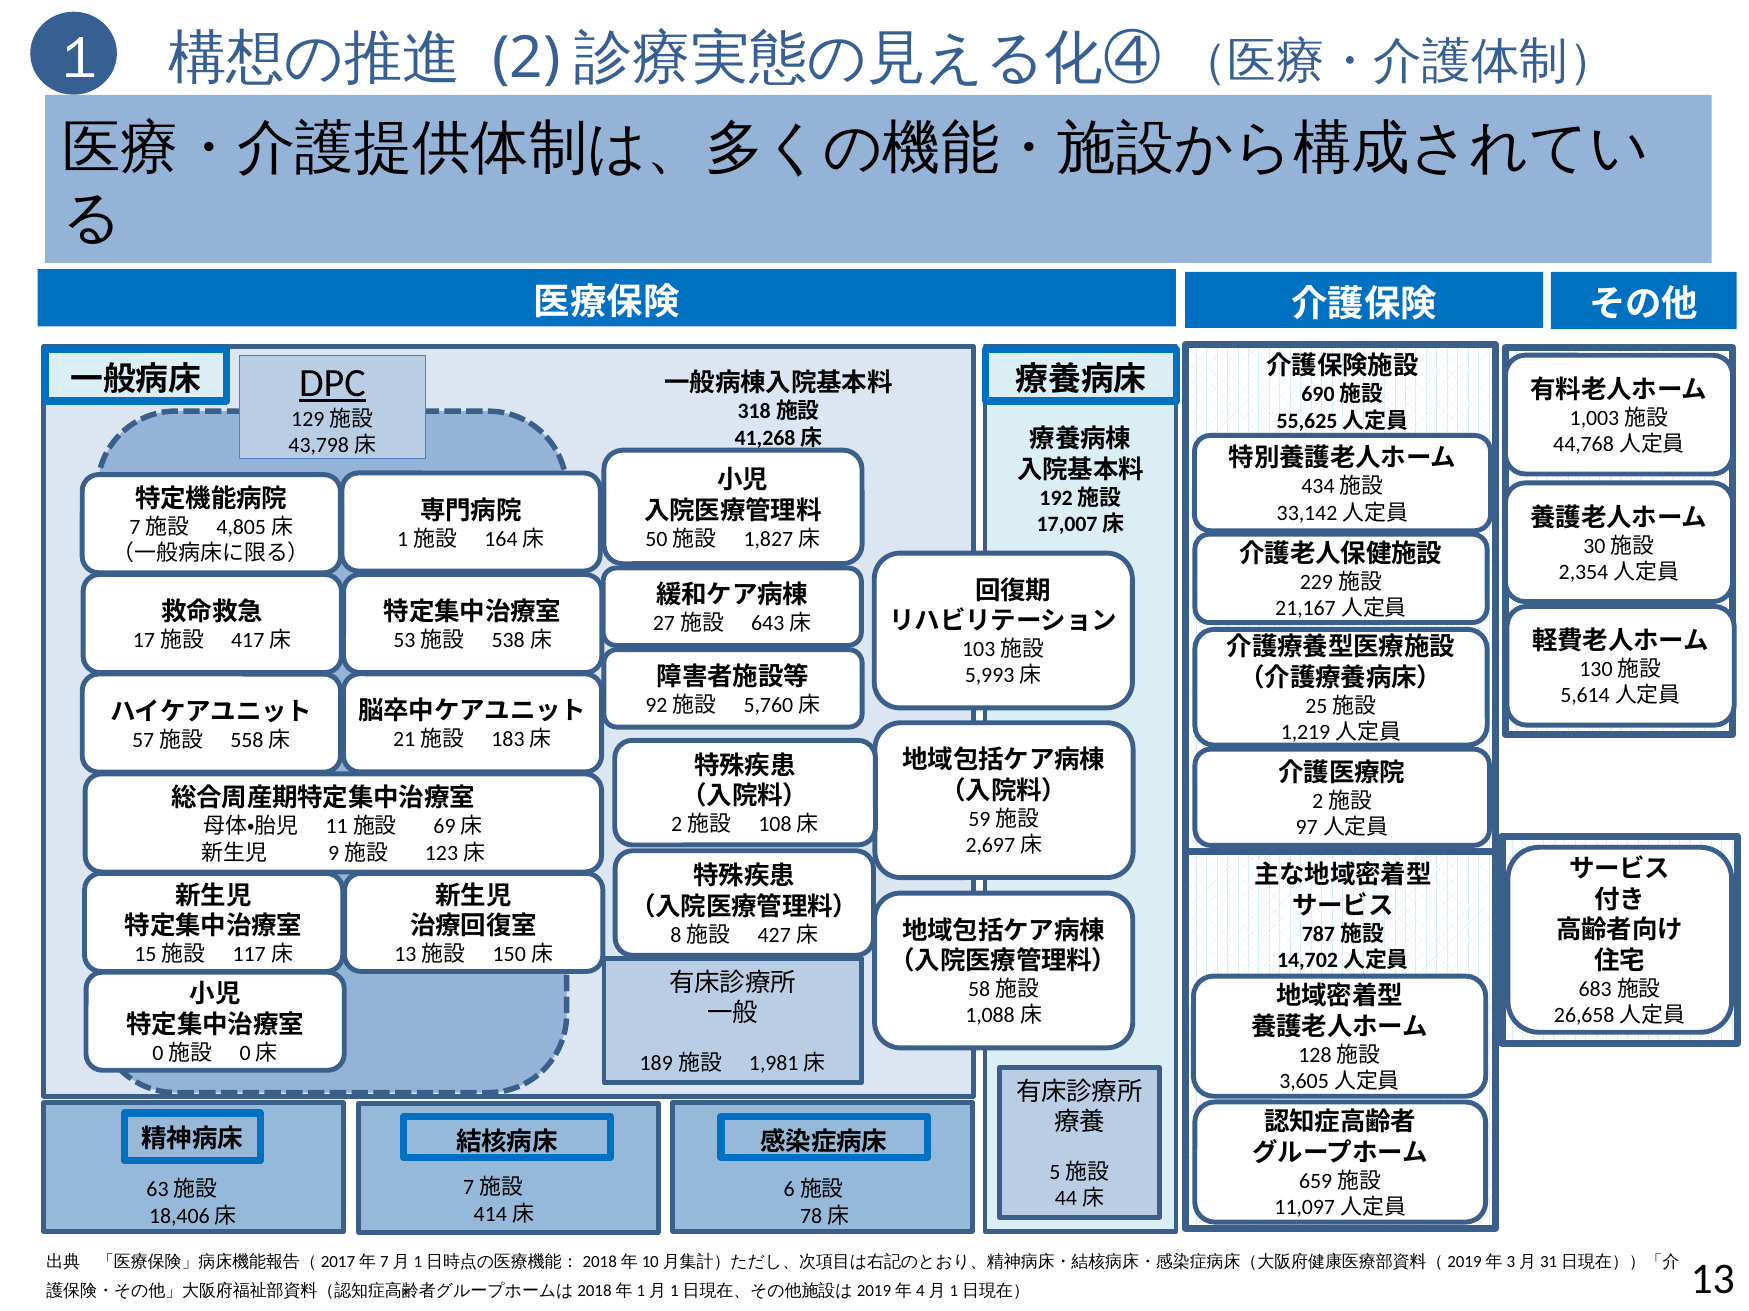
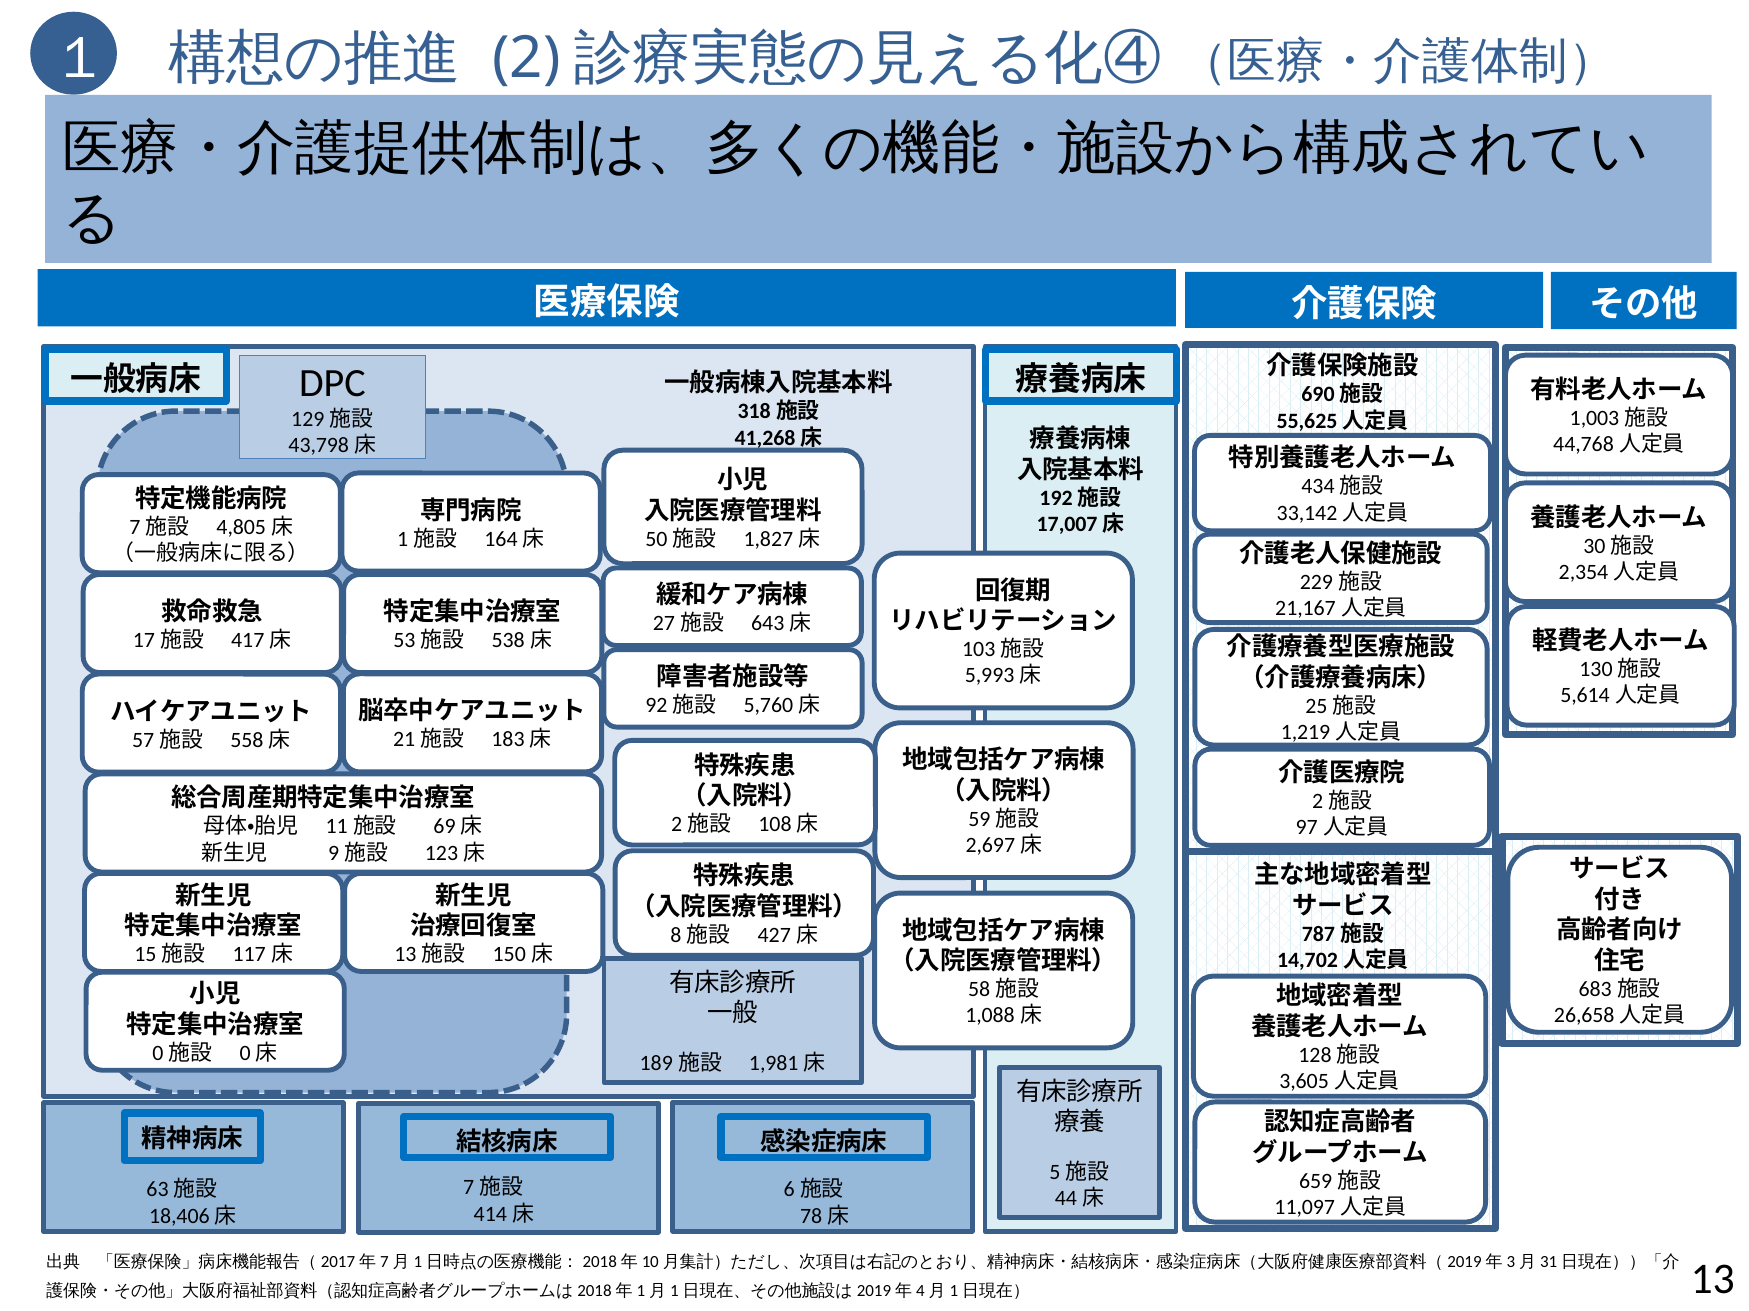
DPC underline: present -> none
